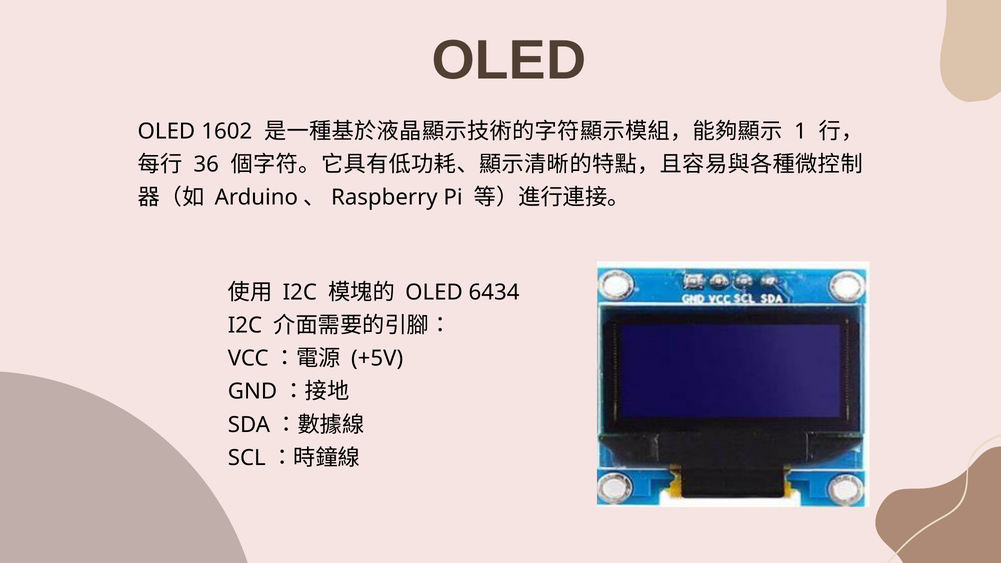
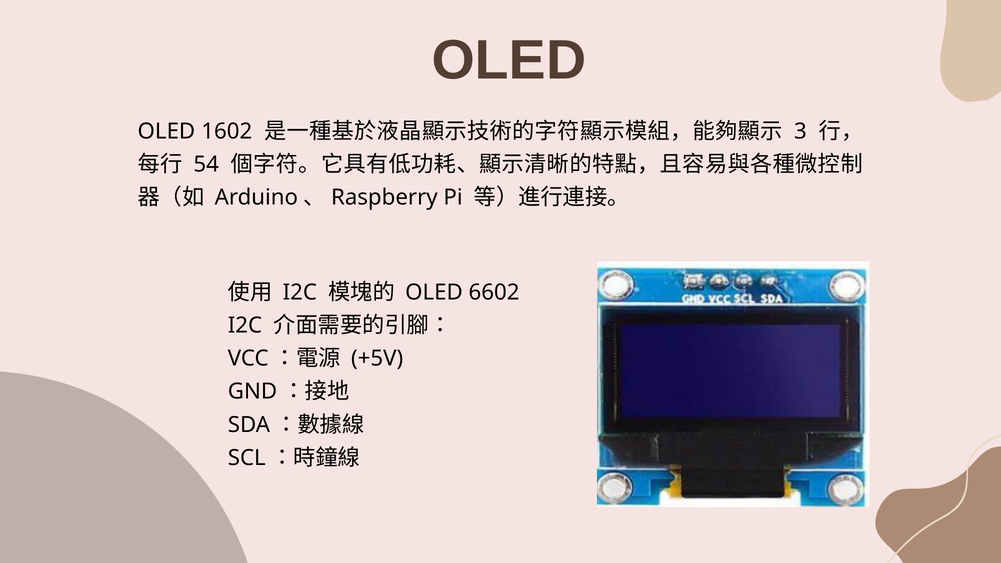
1: 1 -> 3
36: 36 -> 54
6434: 6434 -> 6602
